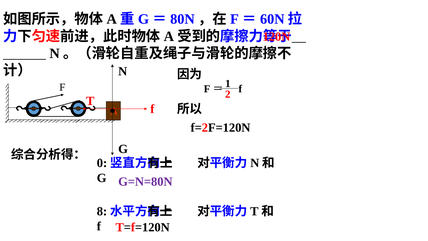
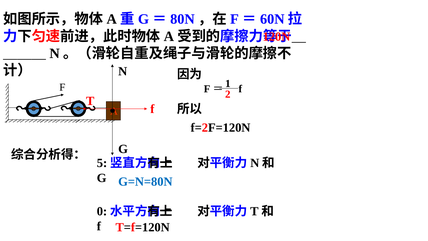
0: 0 -> 5
G=N=80N colour: purple -> blue
8: 8 -> 0
